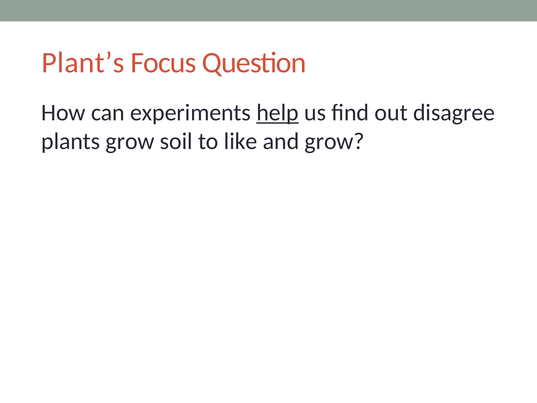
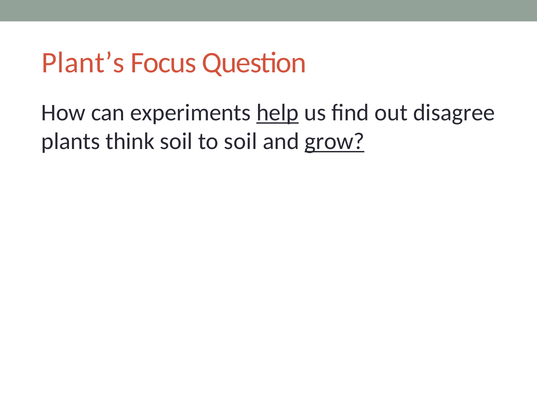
plants grow: grow -> think
to like: like -> soil
grow at (335, 141) underline: none -> present
